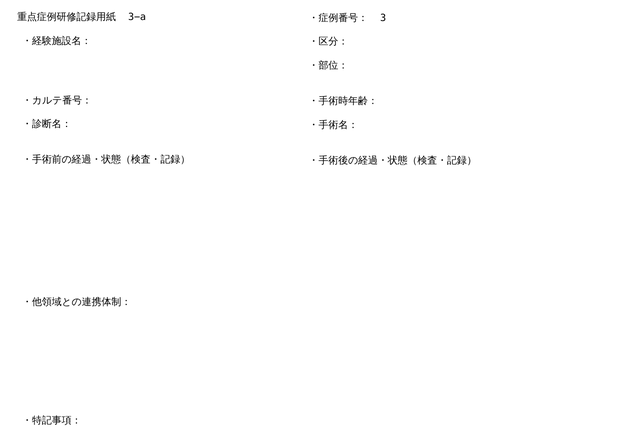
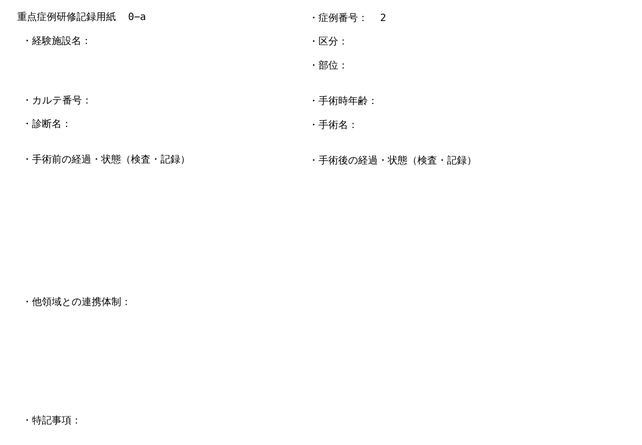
3−a: 3−a -> 0−a
3: 3 -> 2
